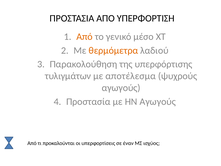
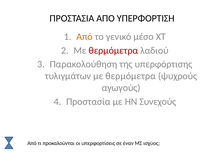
θερμόμετρα at (113, 50) colour: orange -> red
τυλιγμάτων με αποτέλεσμα: αποτέλεσμα -> θερμόμετρα
ΗΝ Αγωγούς: Αγωγούς -> Συνεχούς
